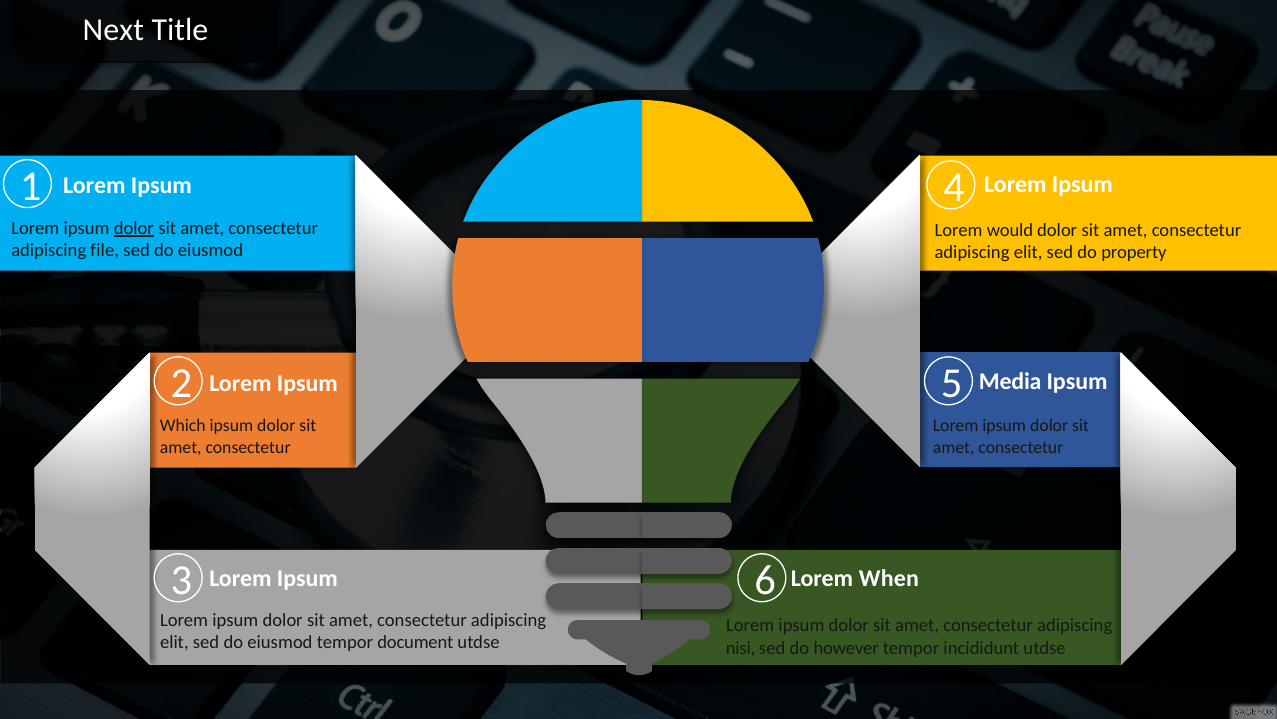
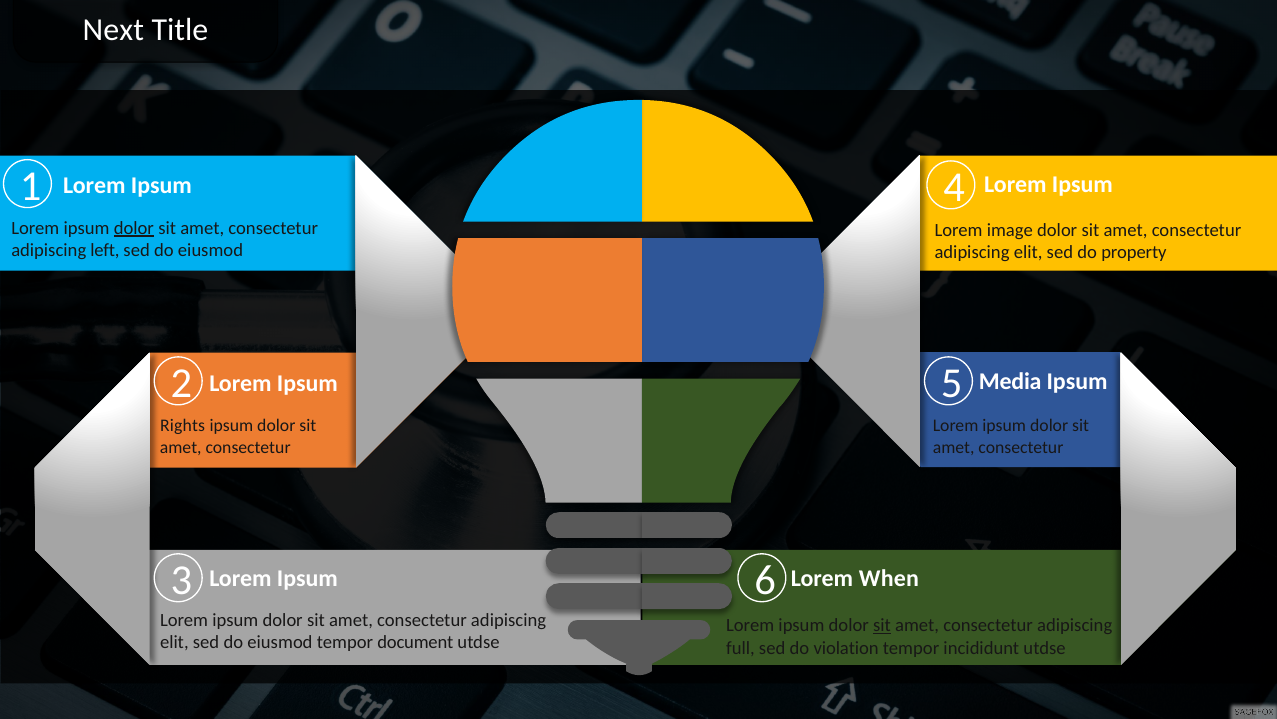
would: would -> image
file: file -> left
Which: Which -> Rights
sit at (882, 625) underline: none -> present
nisi: nisi -> full
however: however -> violation
